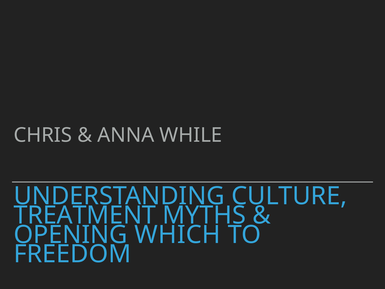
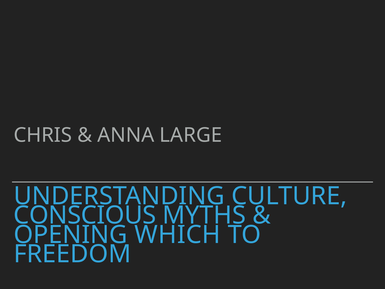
WHILE: WHILE -> LARGE
TREATMENT: TREATMENT -> CONSCIOUS
